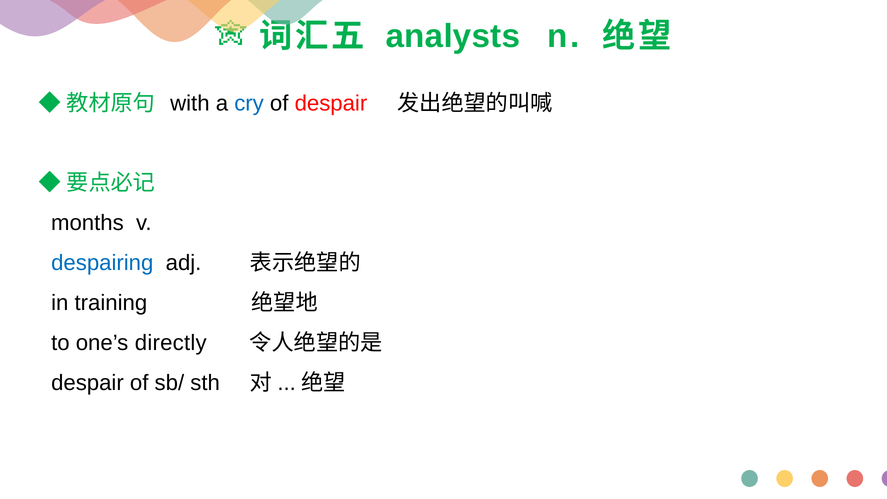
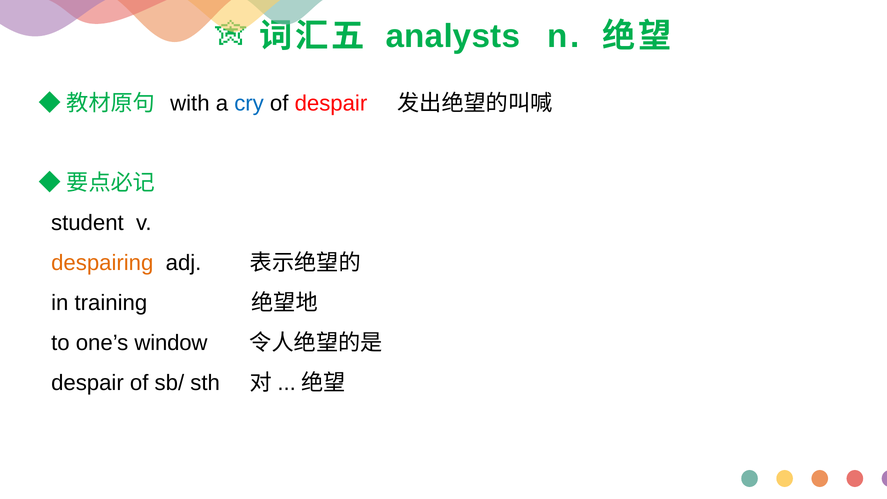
months: months -> student
despairing colour: blue -> orange
directly: directly -> window
